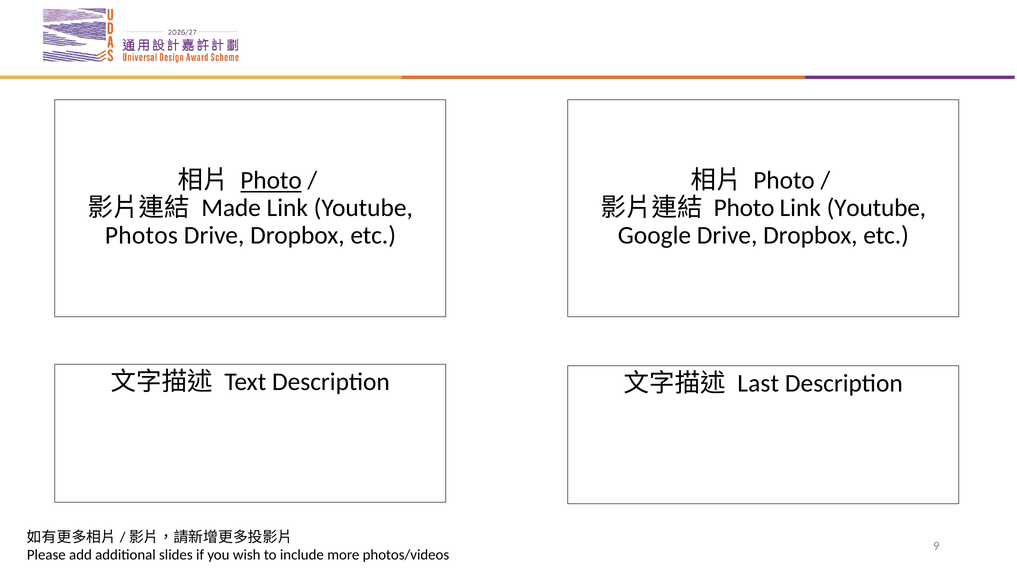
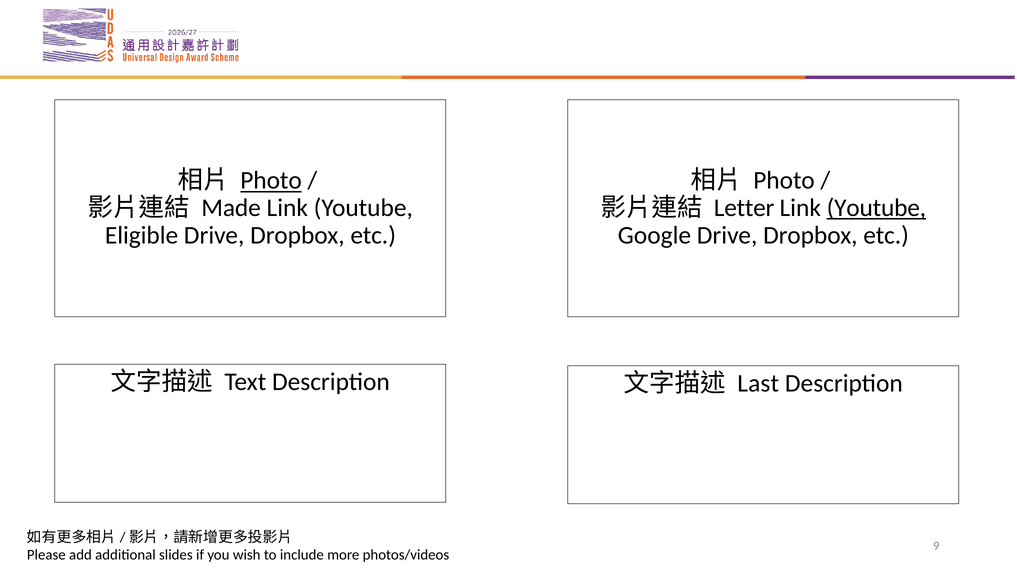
Photo at (744, 208): Photo -> Letter
Youtube at (876, 208) underline: none -> present
Photos: Photos -> Eligible
